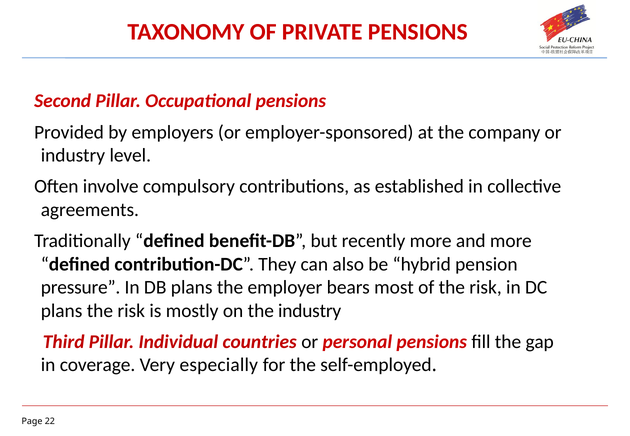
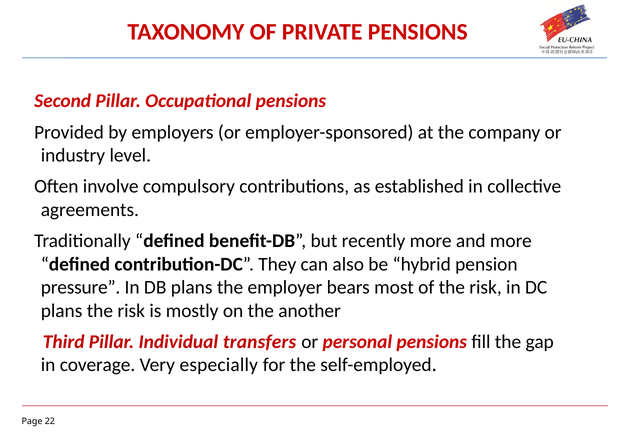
the industry: industry -> another
countries: countries -> transfers
